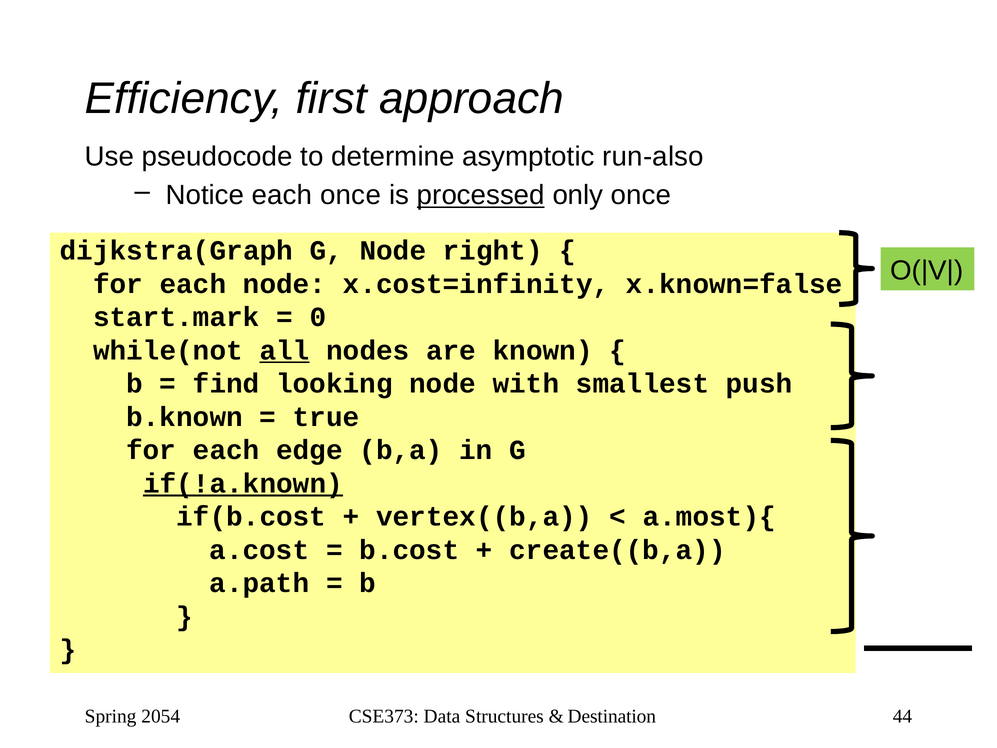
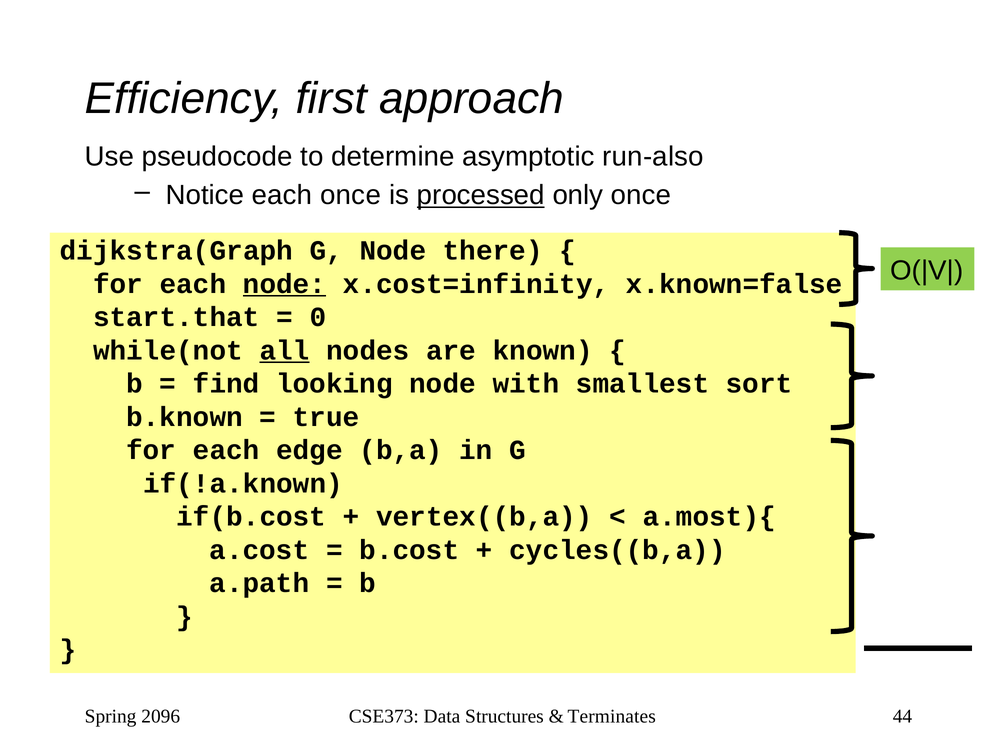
right: right -> there
node at (284, 284) underline: none -> present
start.mark: start.mark -> start.that
push: push -> sort
if(!a.known underline: present -> none
create((b,a: create((b,a -> cycles((b,a
2054: 2054 -> 2096
Destination: Destination -> Terminates
